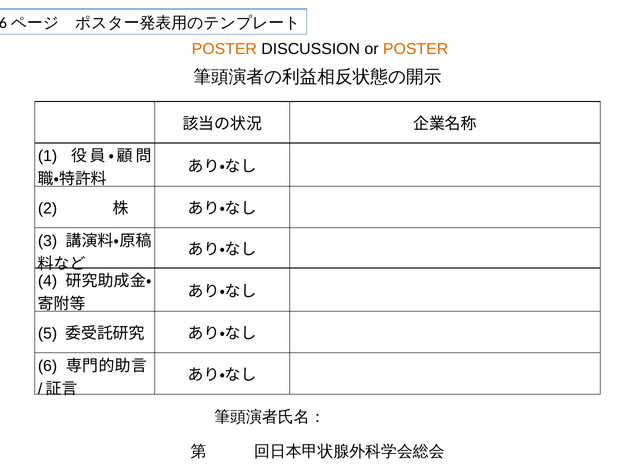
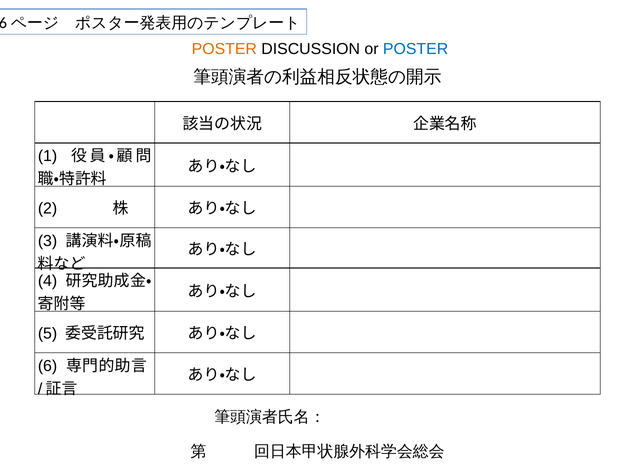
POSTER at (416, 49) colour: orange -> blue
